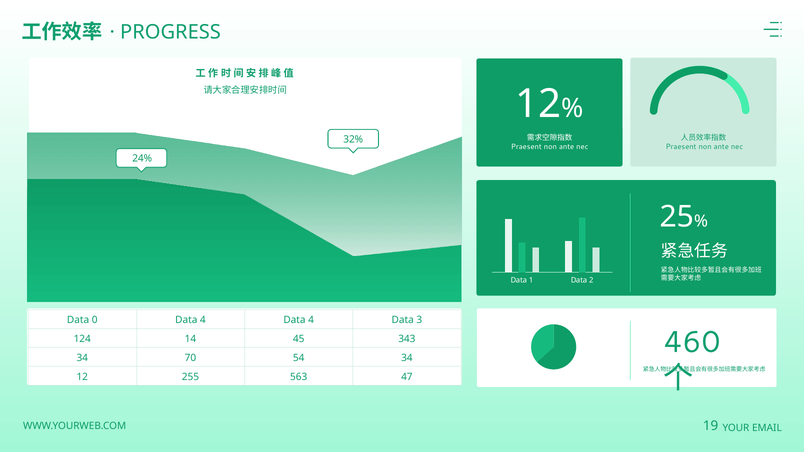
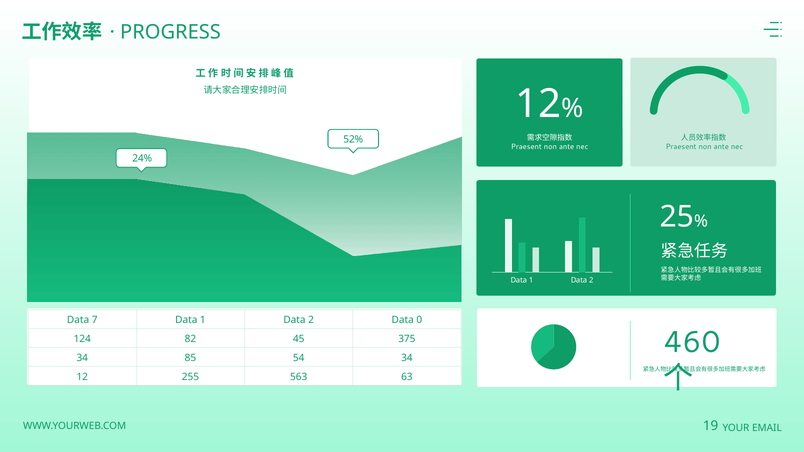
32%: 32% -> 52%
0: 0 -> 7
4 at (203, 320): 4 -> 1
4 at (311, 320): 4 -> 2
3: 3 -> 0
14: 14 -> 82
343: 343 -> 375
70: 70 -> 85
47: 47 -> 63
